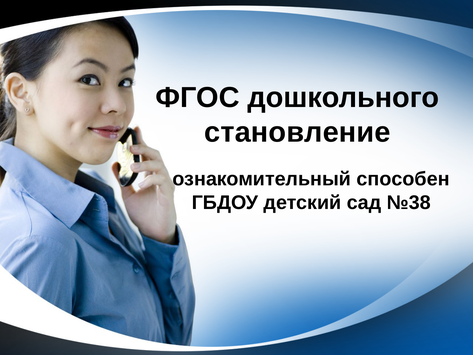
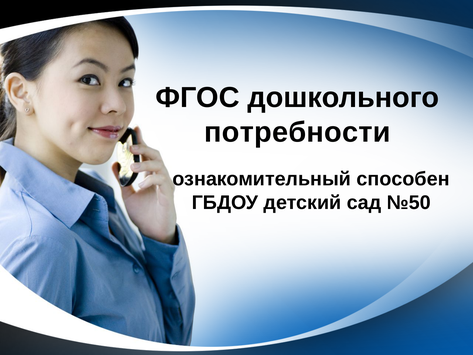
становление: становление -> потребности
№38: №38 -> №50
